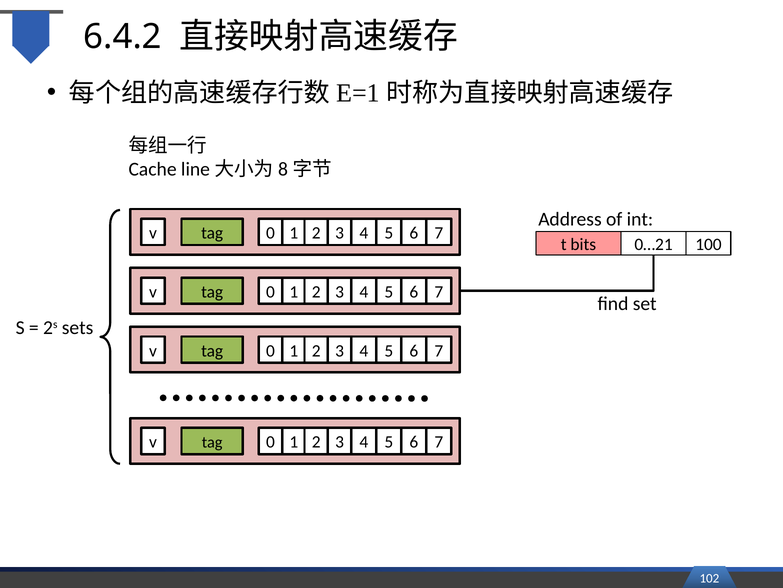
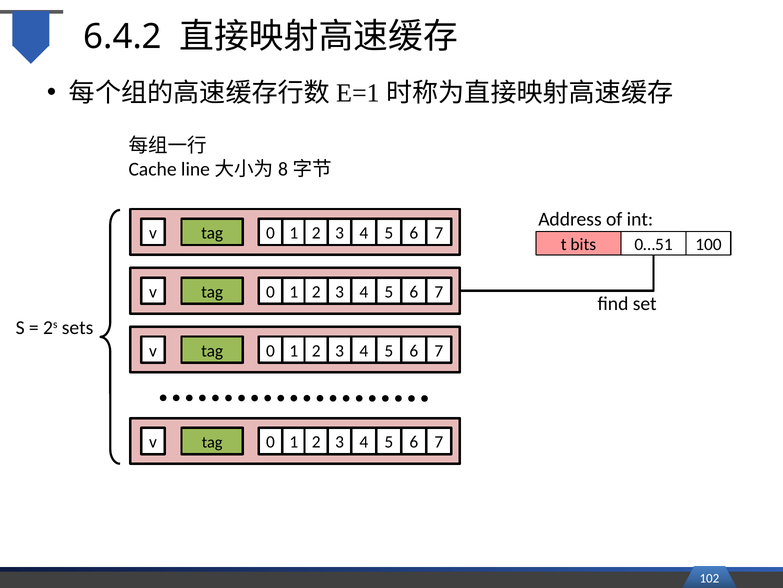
0…21: 0…21 -> 0…51
